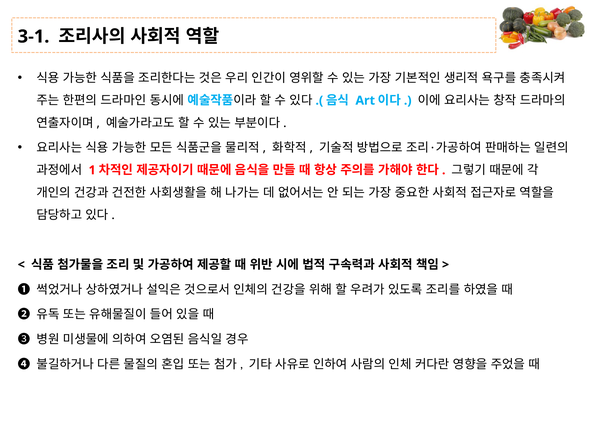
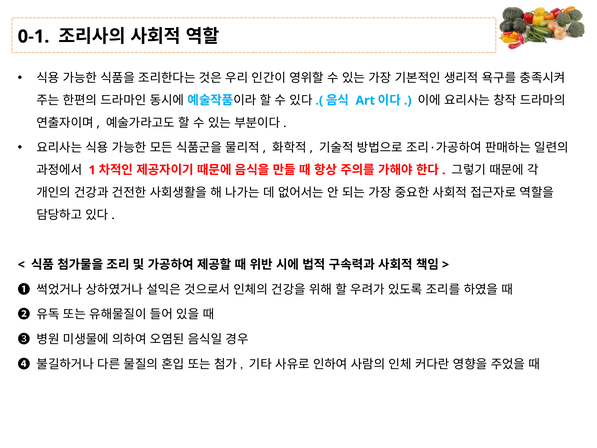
3-1: 3-1 -> 0-1
